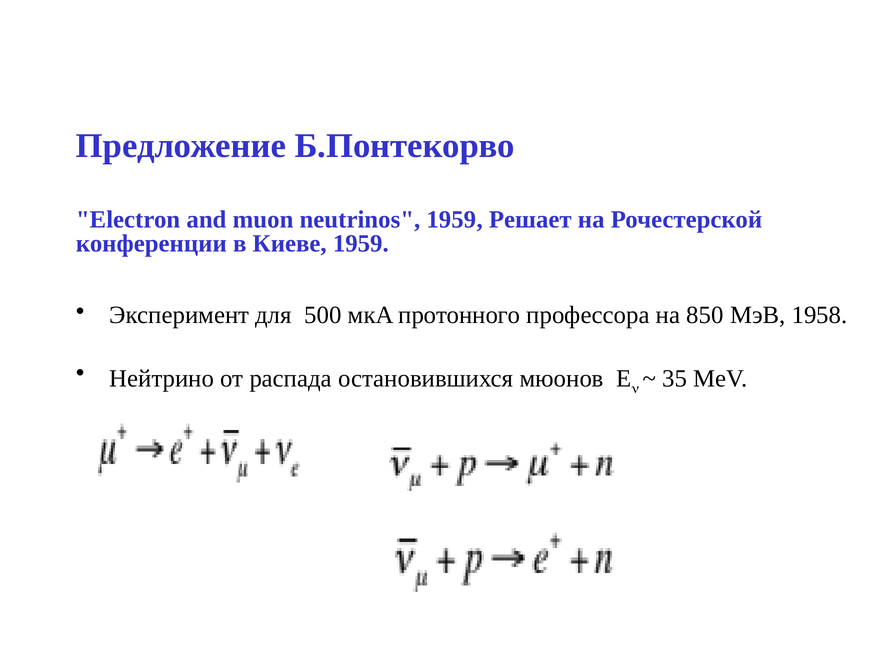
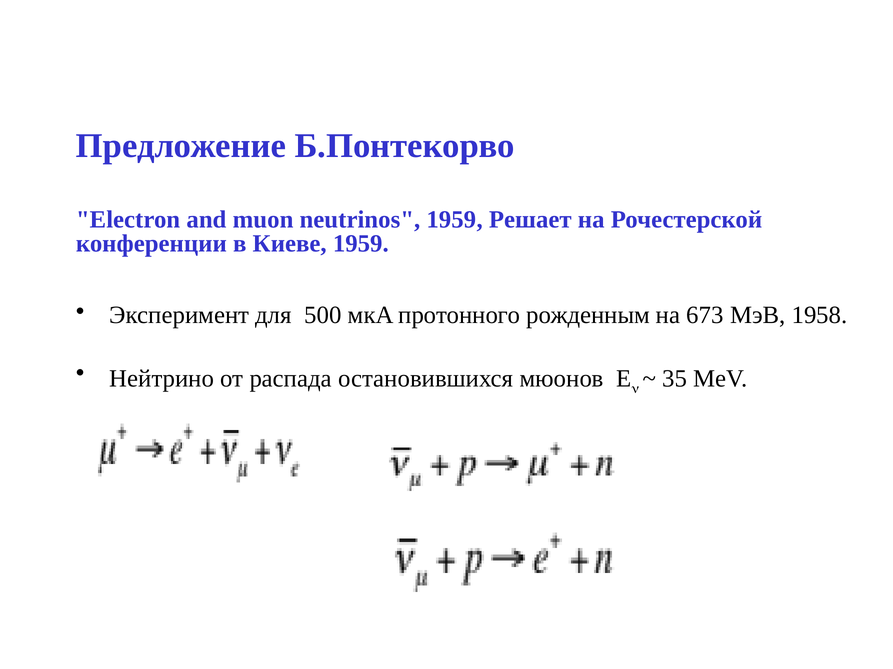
профессора: профессора -> рожденным
850: 850 -> 673
